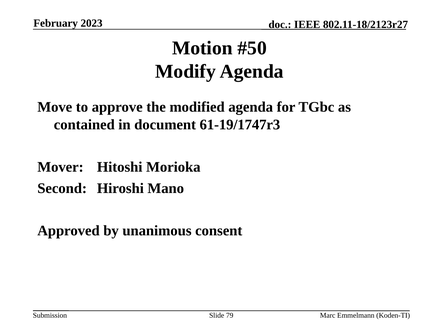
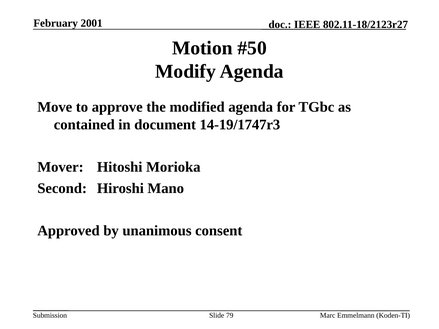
2023: 2023 -> 2001
61-19/1747r3: 61-19/1747r3 -> 14-19/1747r3
